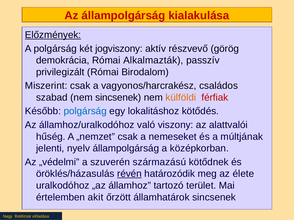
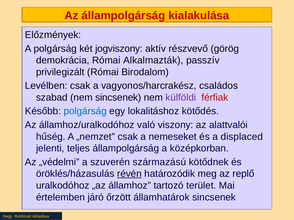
Előzmények underline: present -> none
Miszerint: Miszerint -> Levélben
külföldi colour: orange -> purple
múltjának: múltjának -> displaced
nyelv: nyelv -> teljes
élete: élete -> replő
akit: akit -> járó
